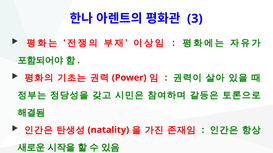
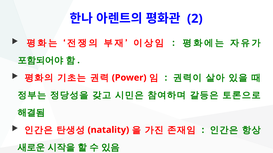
3: 3 -> 2
